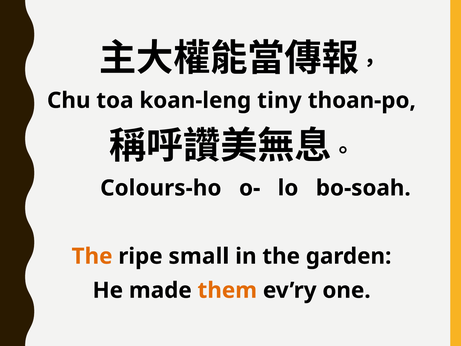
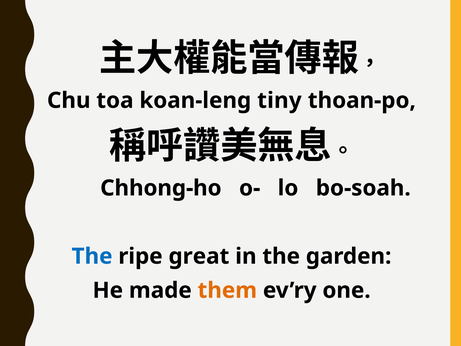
Colours-ho: Colours-ho -> Chhong-ho
The at (92, 256) colour: orange -> blue
small: small -> great
